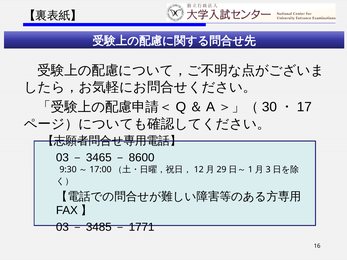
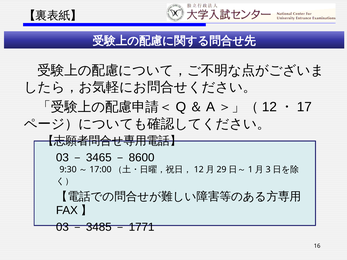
30: 30 -> 12
